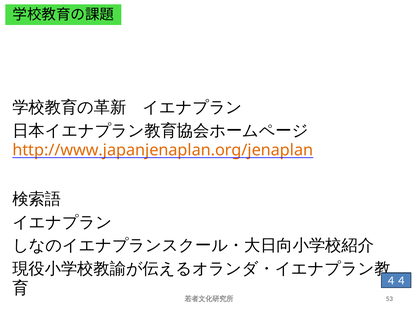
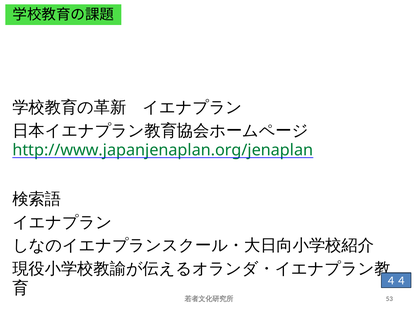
http://www.japanjenaplan.org/jenaplan colour: orange -> green
